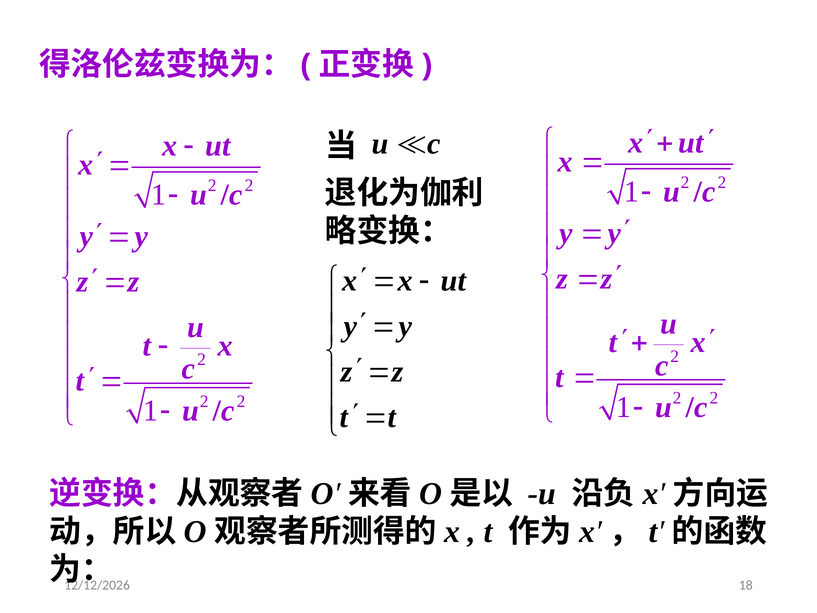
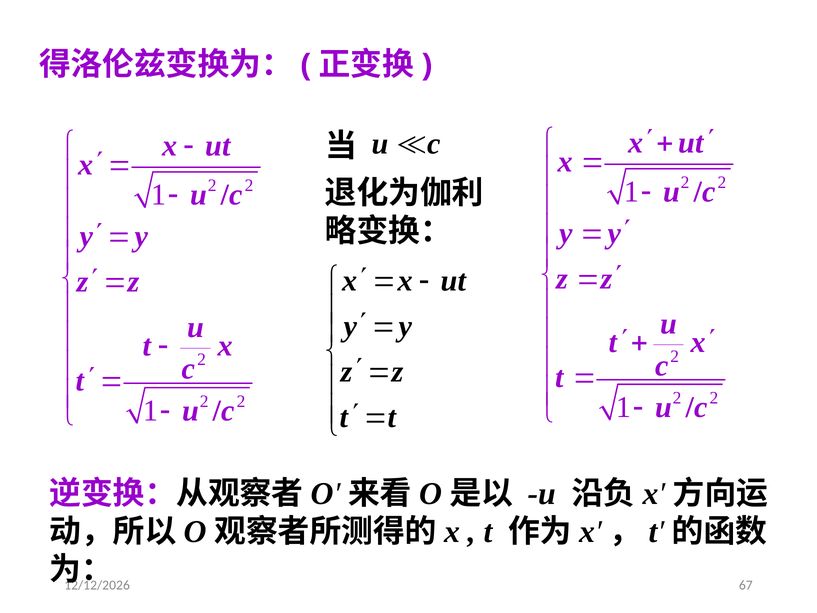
18: 18 -> 67
